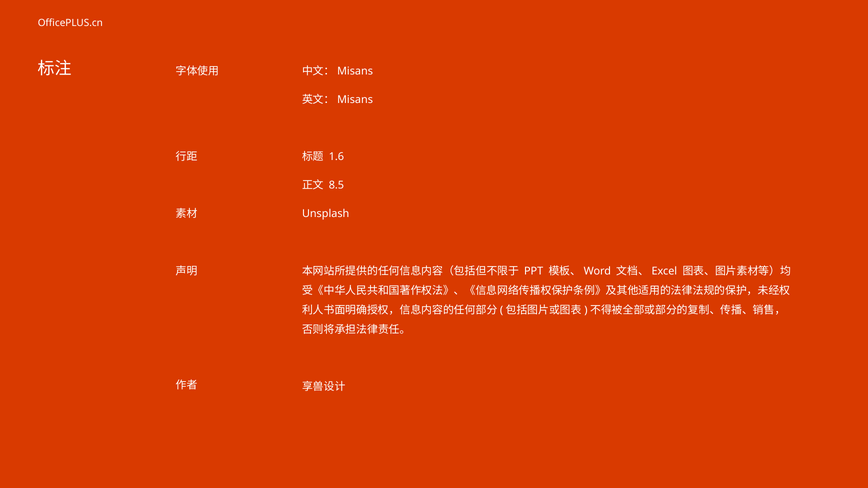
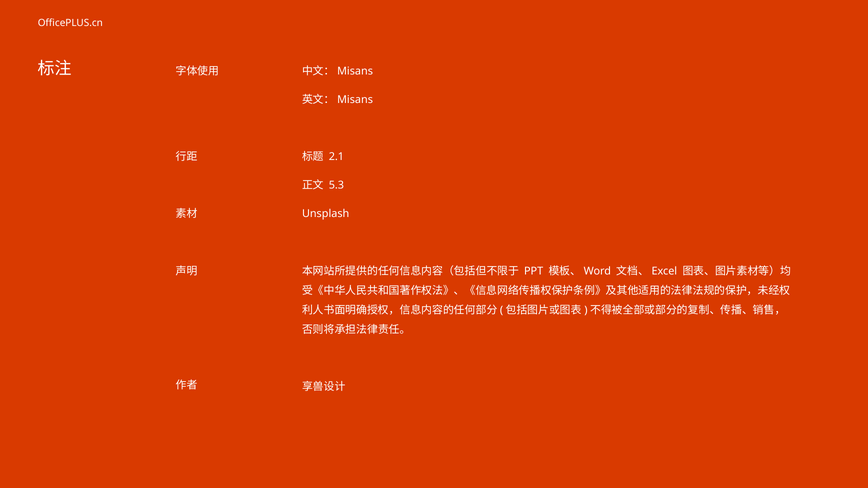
1.6: 1.6 -> 2.1
8.5: 8.5 -> 5.3
